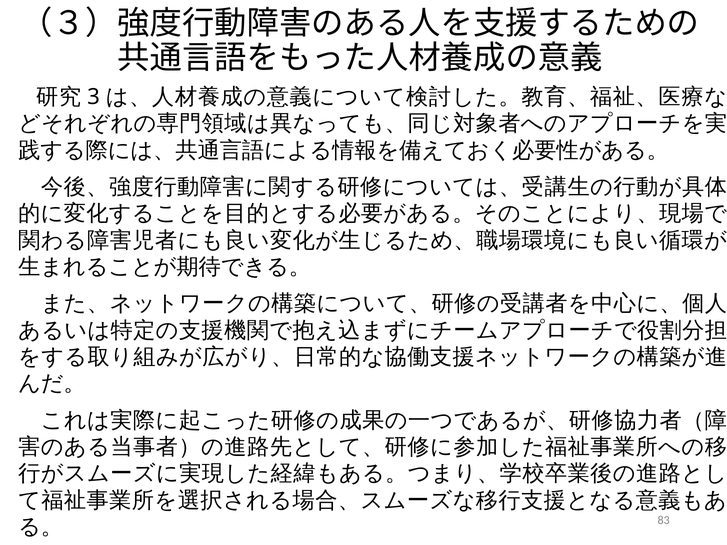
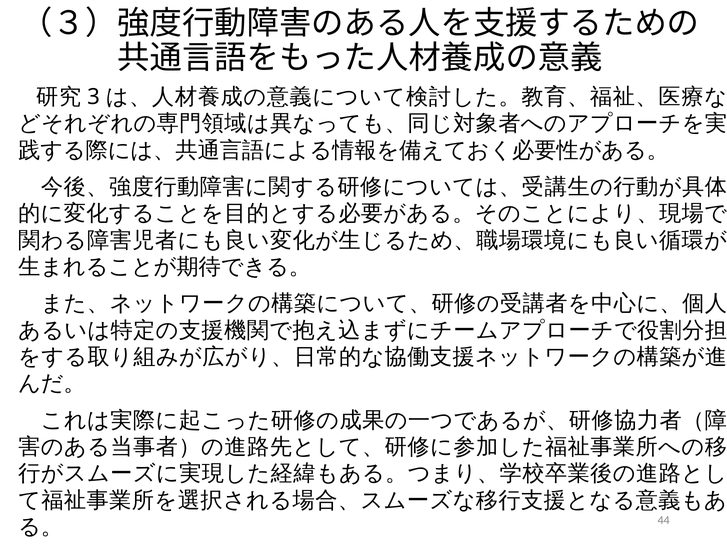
83: 83 -> 44
